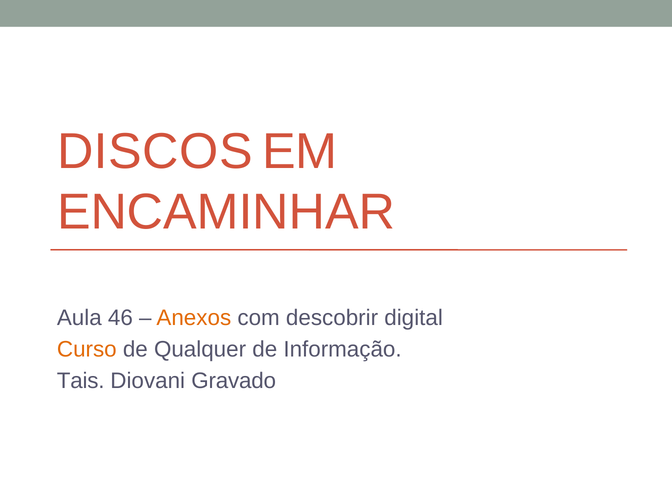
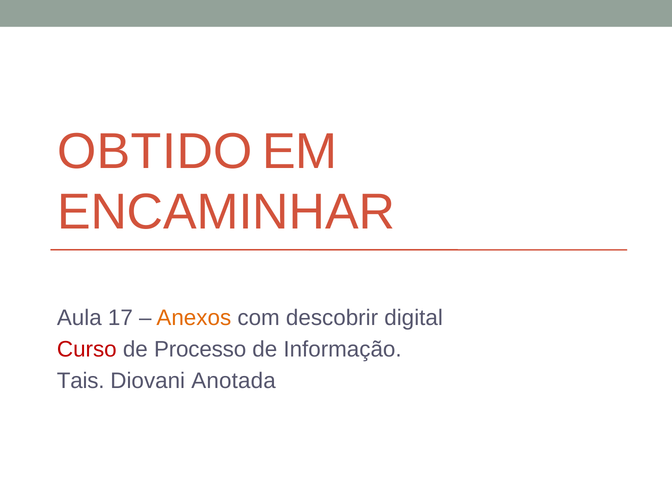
DISCOS: DISCOS -> OBTIDO
46: 46 -> 17
Curso colour: orange -> red
Qualquer: Qualquer -> Processo
Gravado: Gravado -> Anotada
